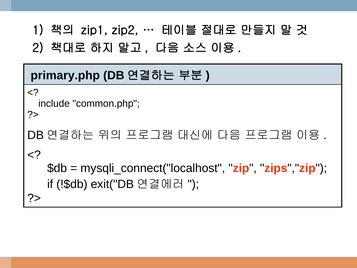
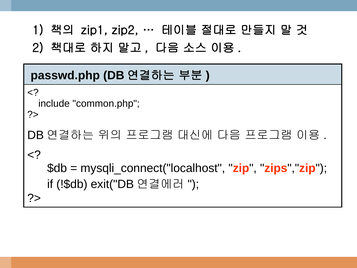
primary.php: primary.php -> passwd.php
